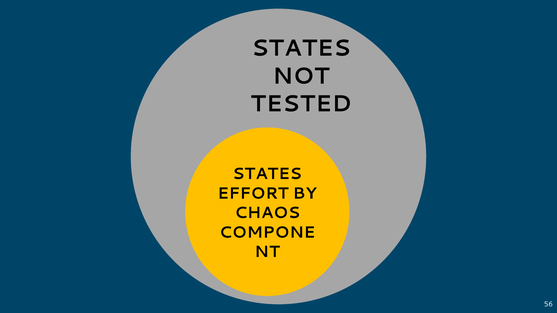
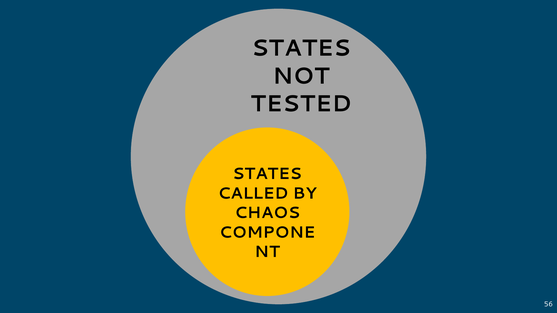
EFFORT: EFFORT -> CALLED
